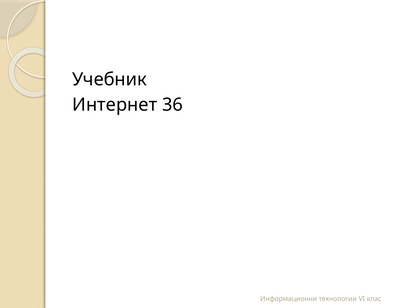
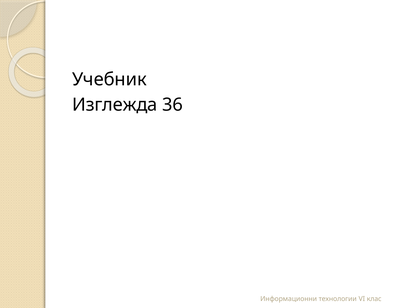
Интернет: Интернет -> Изглежда
